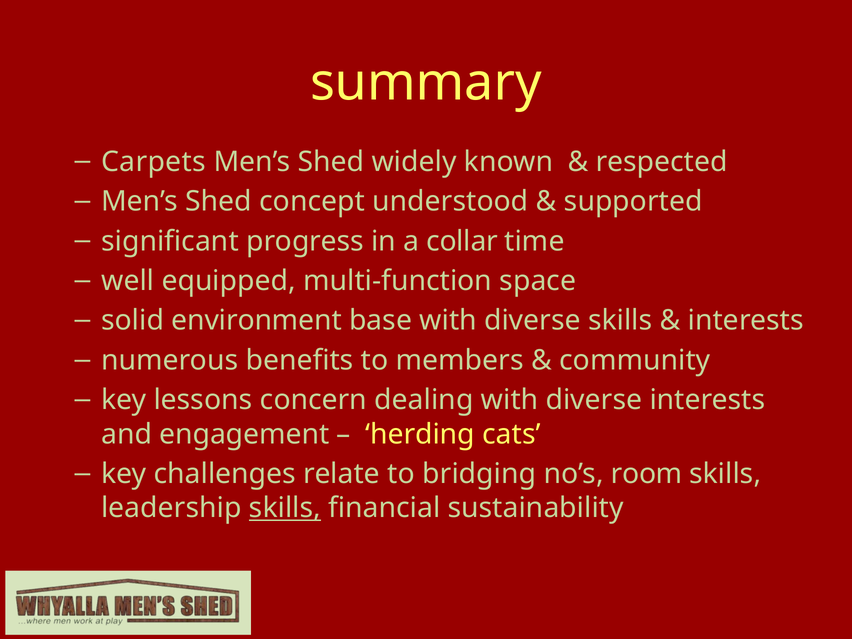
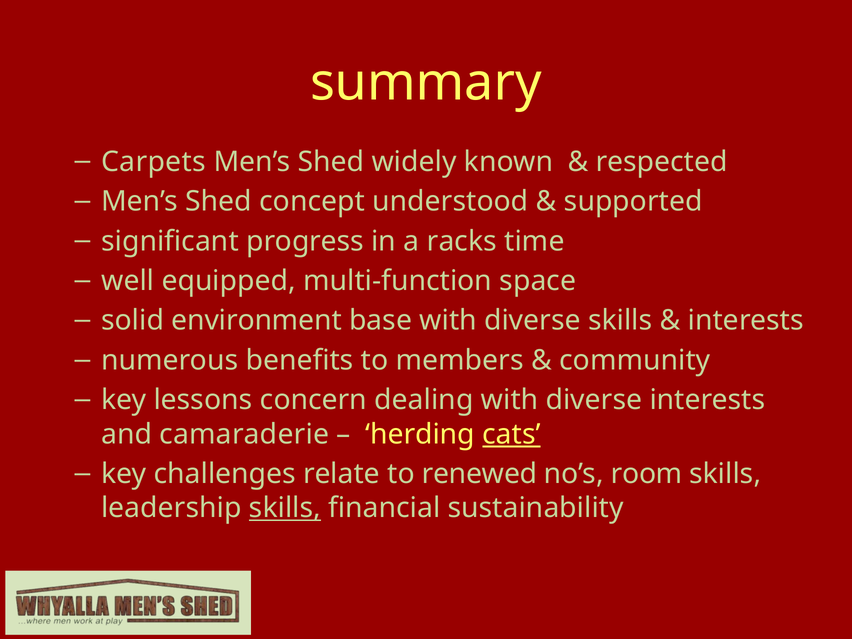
collar: collar -> racks
engagement: engagement -> camaraderie
cats underline: none -> present
bridging: bridging -> renewed
